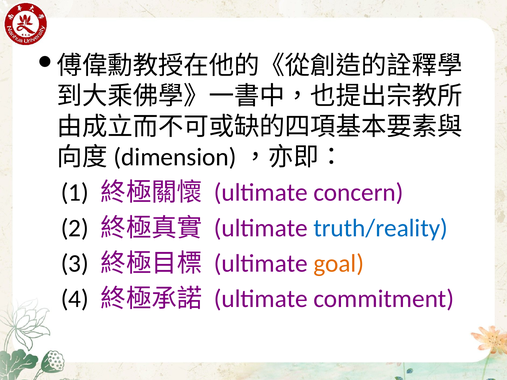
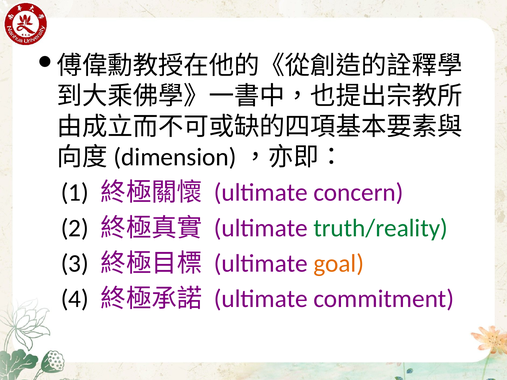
truth/reality colour: blue -> green
